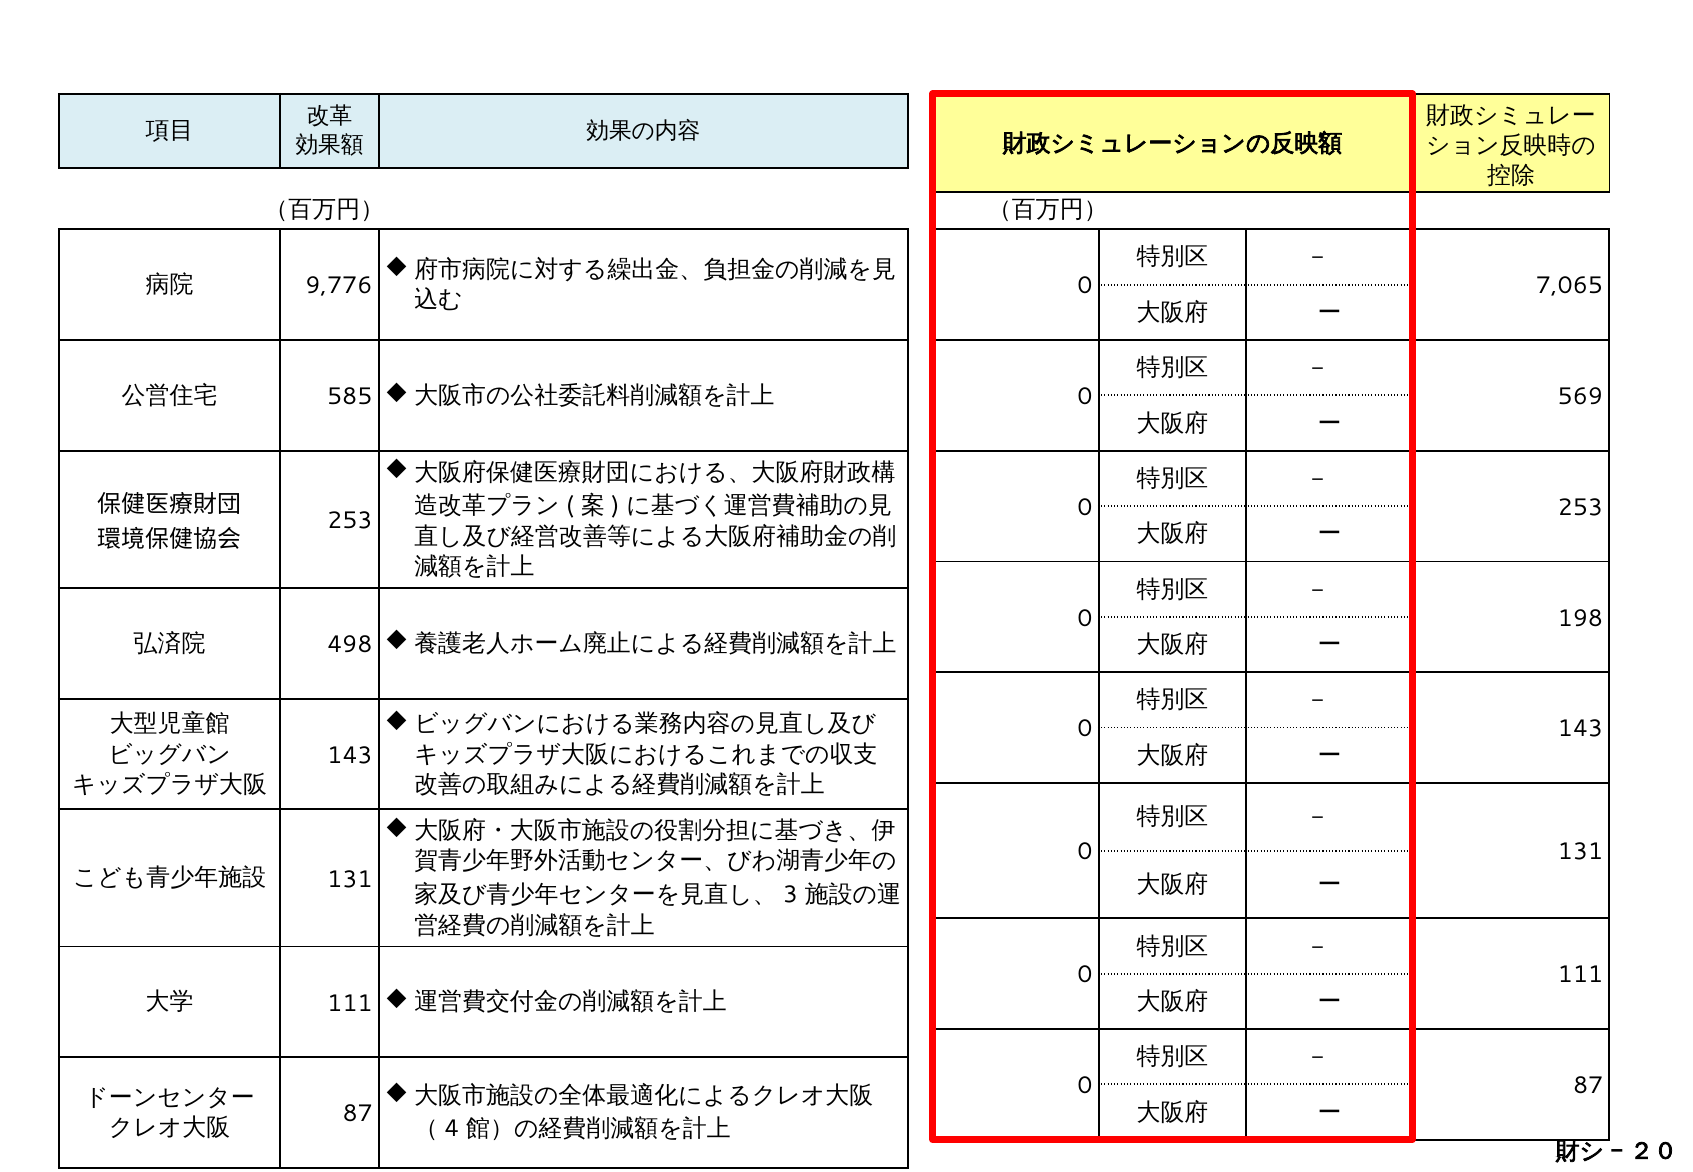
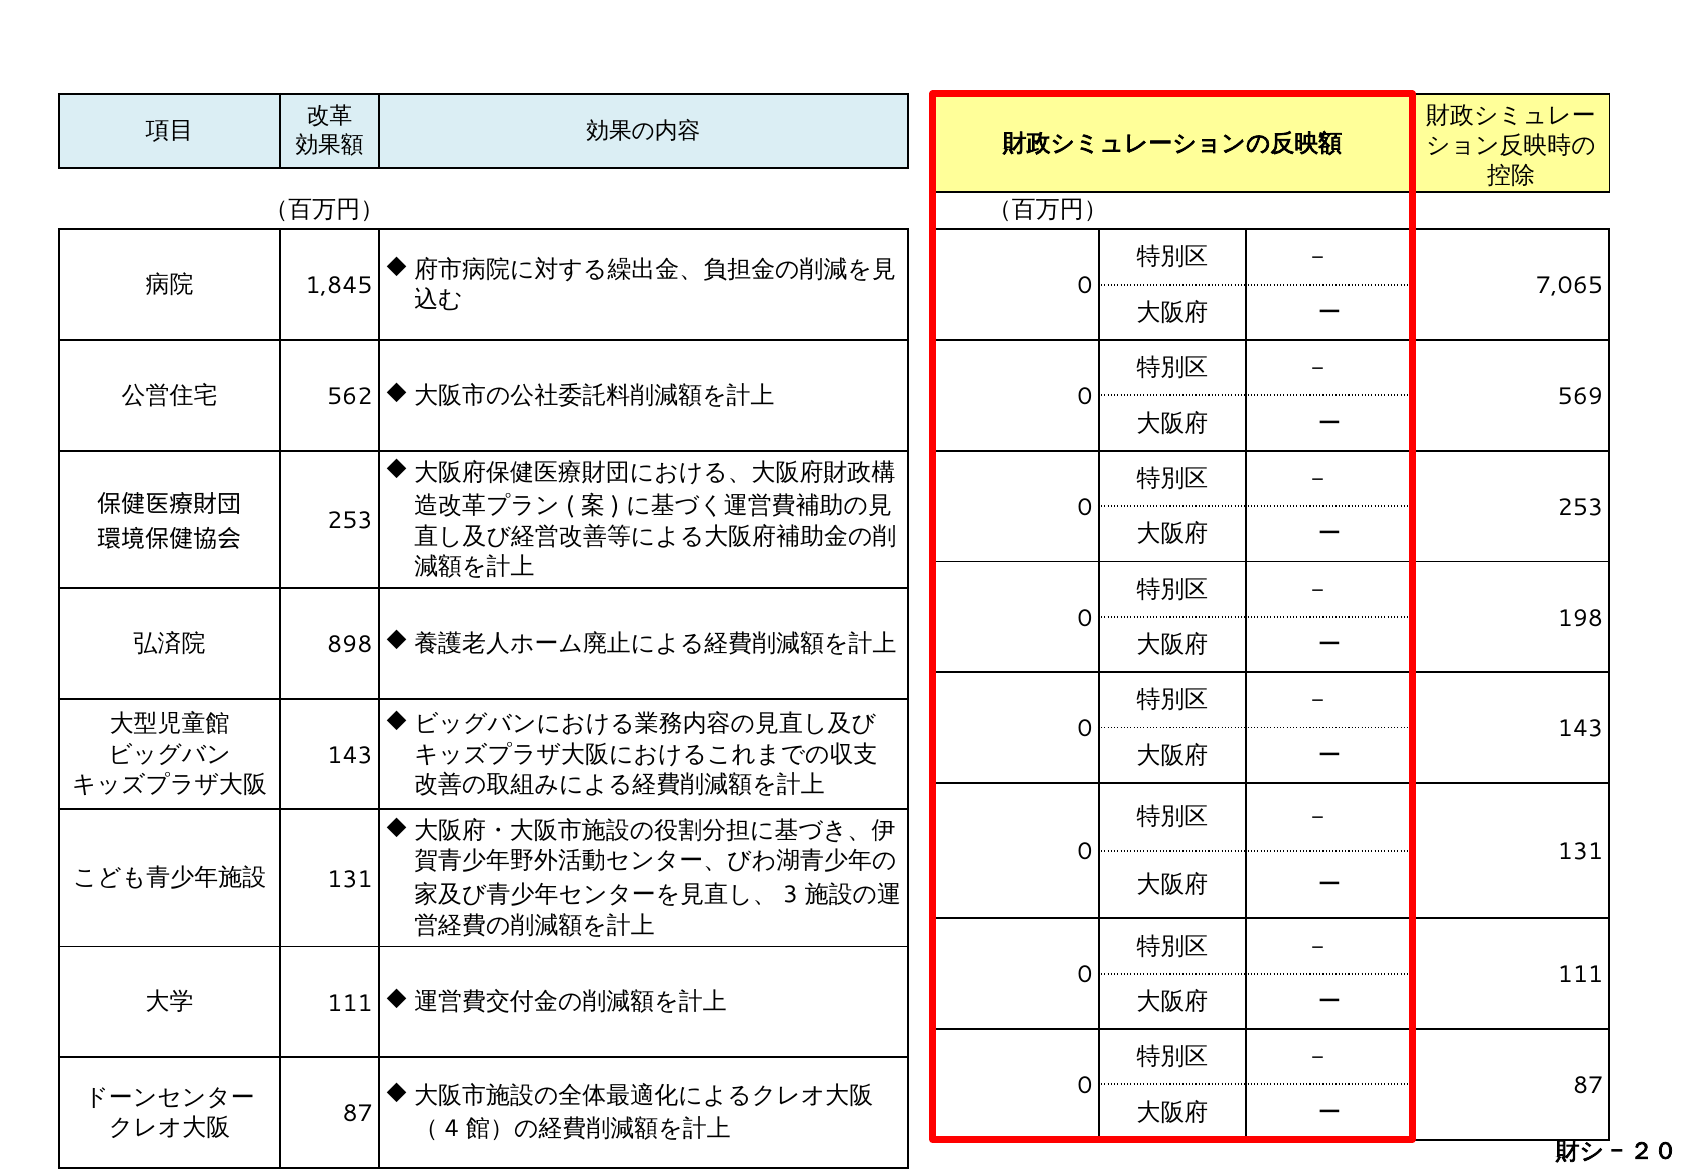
9,776: 9,776 -> 1,845
585: 585 -> 562
498: 498 -> 898
